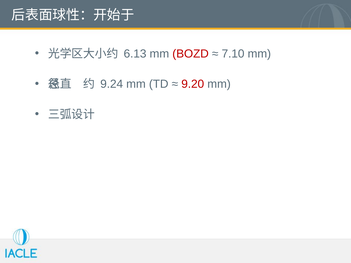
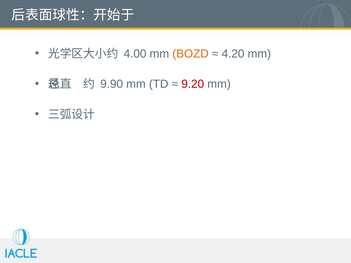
6.13: 6.13 -> 4.00
BOZD colour: red -> orange
7.10: 7.10 -> 4.20
9.24: 9.24 -> 9.90
